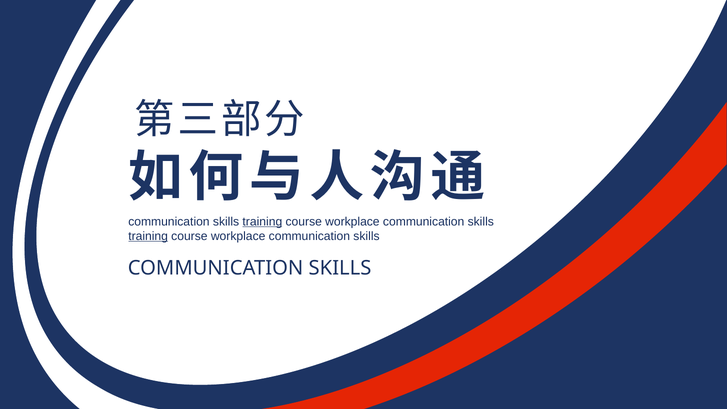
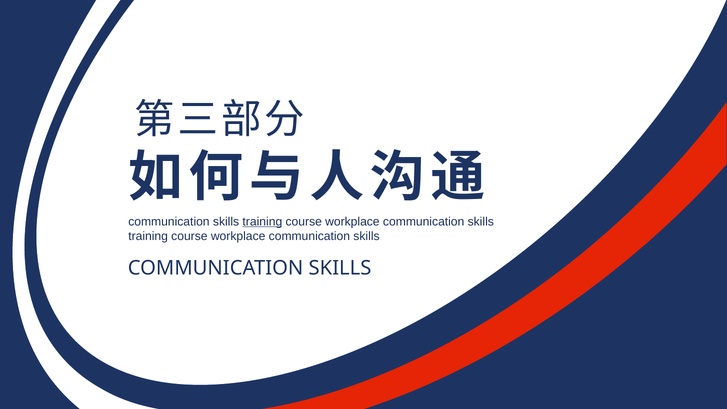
training at (148, 236) underline: present -> none
